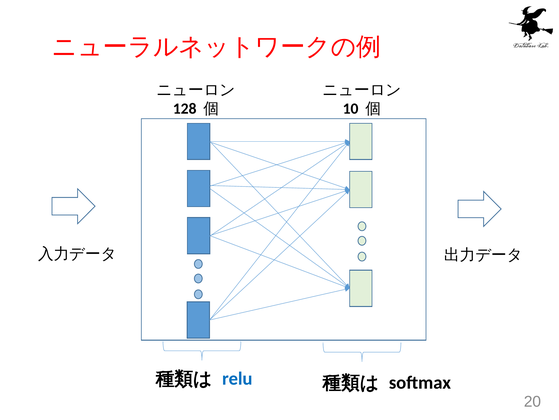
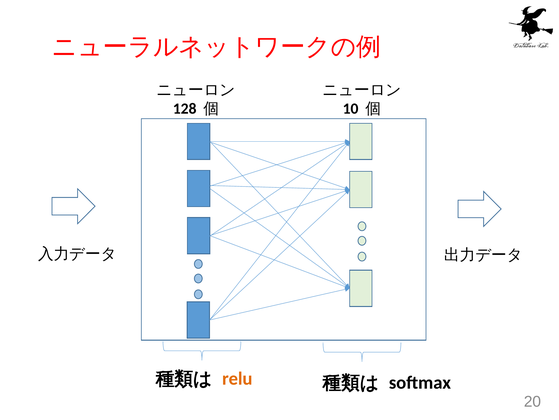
relu colour: blue -> orange
